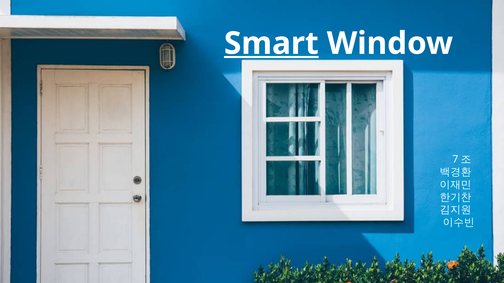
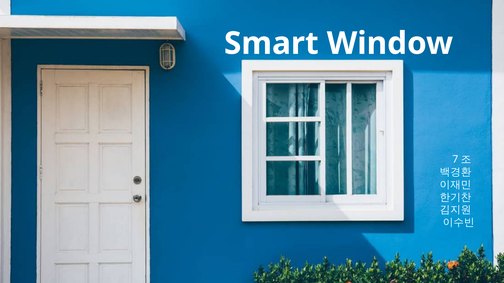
Smart underline: present -> none
